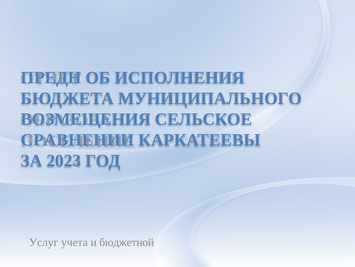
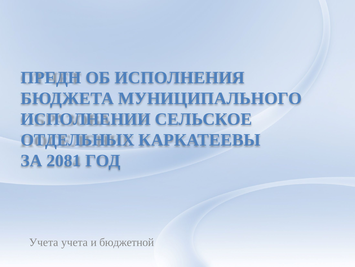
ВОЗМЕЩЕНИЯ: ВОЗМЕЩЕНИЯ -> ИСПОЛНЕНИИ
СРАВНЕНИИ: СРАВНЕНИИ -> ОТДЕЛЬНЫХ
2023: 2023 -> 2081
Услуг at (44, 242): Услуг -> Учета
